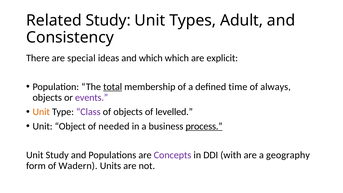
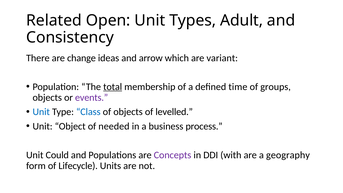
Related Study: Study -> Open
special: special -> change
and which: which -> arrow
explicit: explicit -> variant
always: always -> groups
Unit at (41, 112) colour: orange -> blue
Class colour: purple -> blue
process underline: present -> none
Unit Study: Study -> Could
Wadern: Wadern -> Lifecycle
